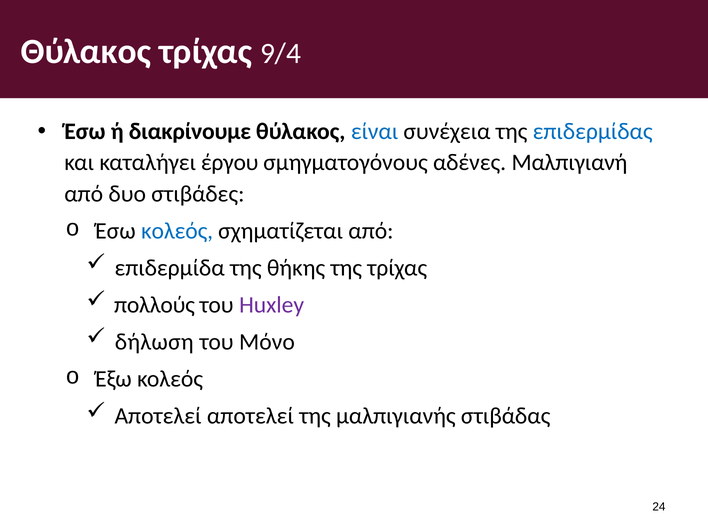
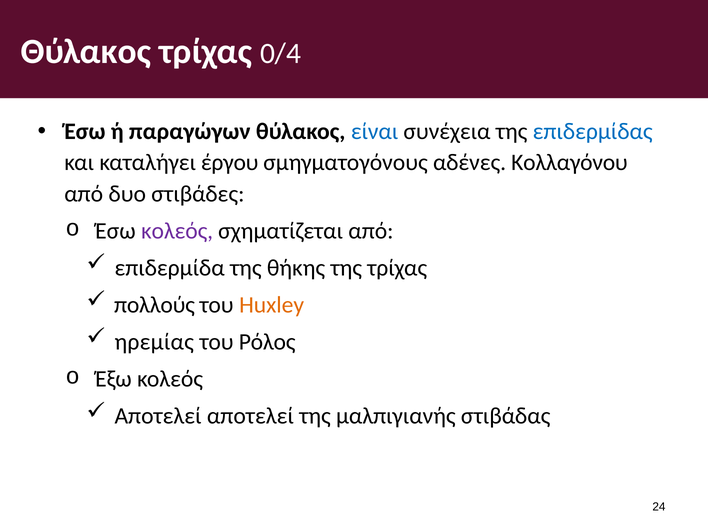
9/4: 9/4 -> 0/4
διακρίνουμε: διακρίνουμε -> παραγώγων
Μαλπιγιανή: Μαλπιγιανή -> Κολλαγόνου
κολεός at (177, 231) colour: blue -> purple
Huxley colour: purple -> orange
δήλωση: δήλωση -> ηρεμίας
Μόνο: Μόνο -> Ρόλος
